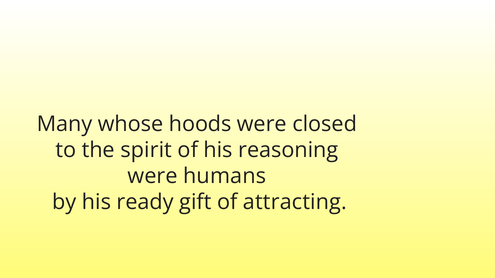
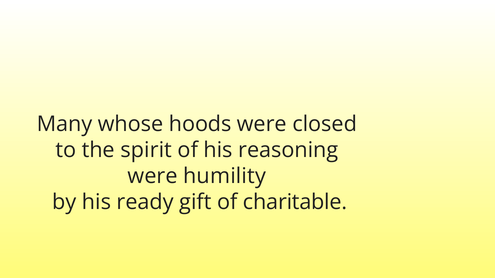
humans: humans -> humility
attracting: attracting -> charitable
